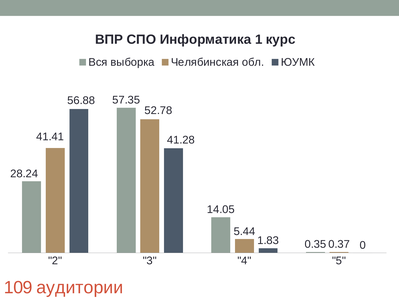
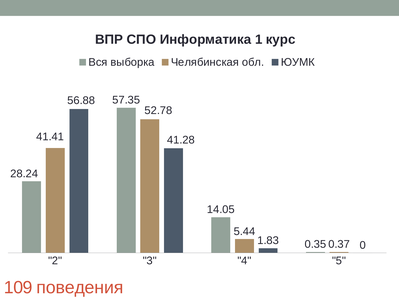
аудитории: аудитории -> поведения
